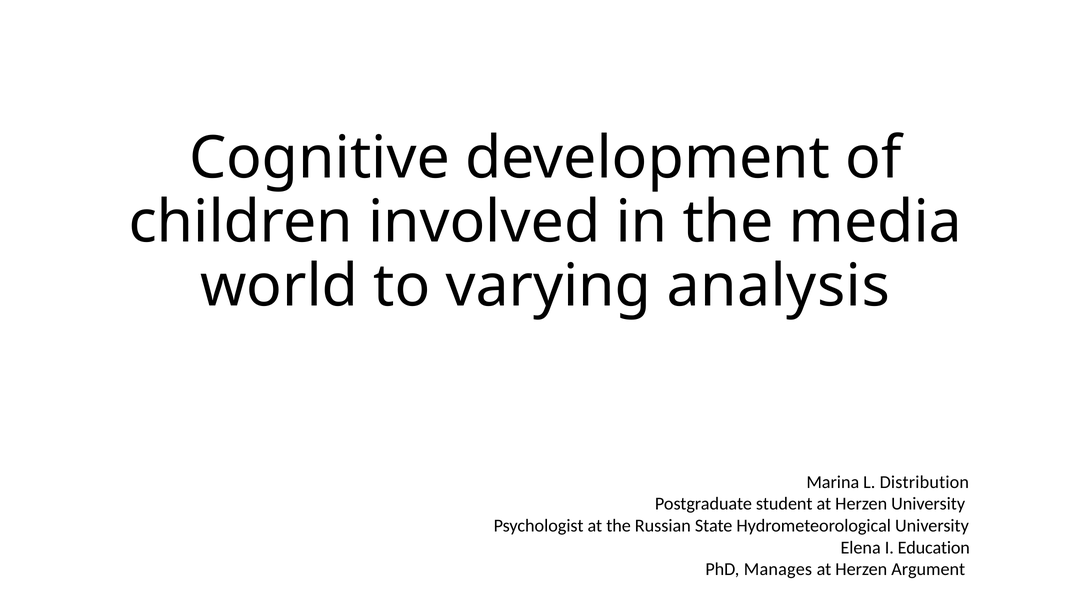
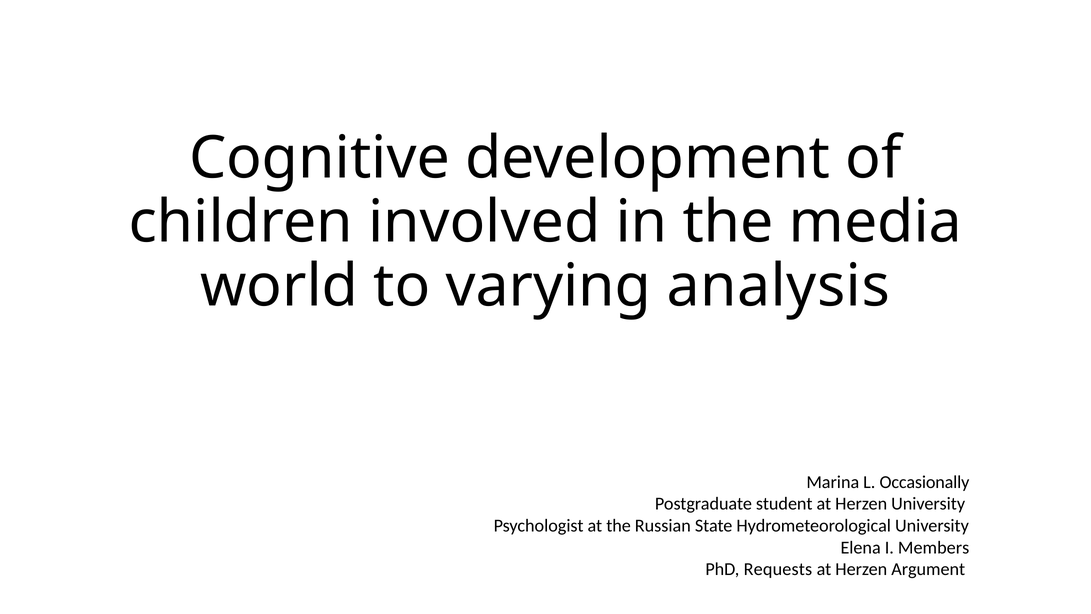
Distribution: Distribution -> Occasionally
Education: Education -> Members
Manages: Manages -> Requests
